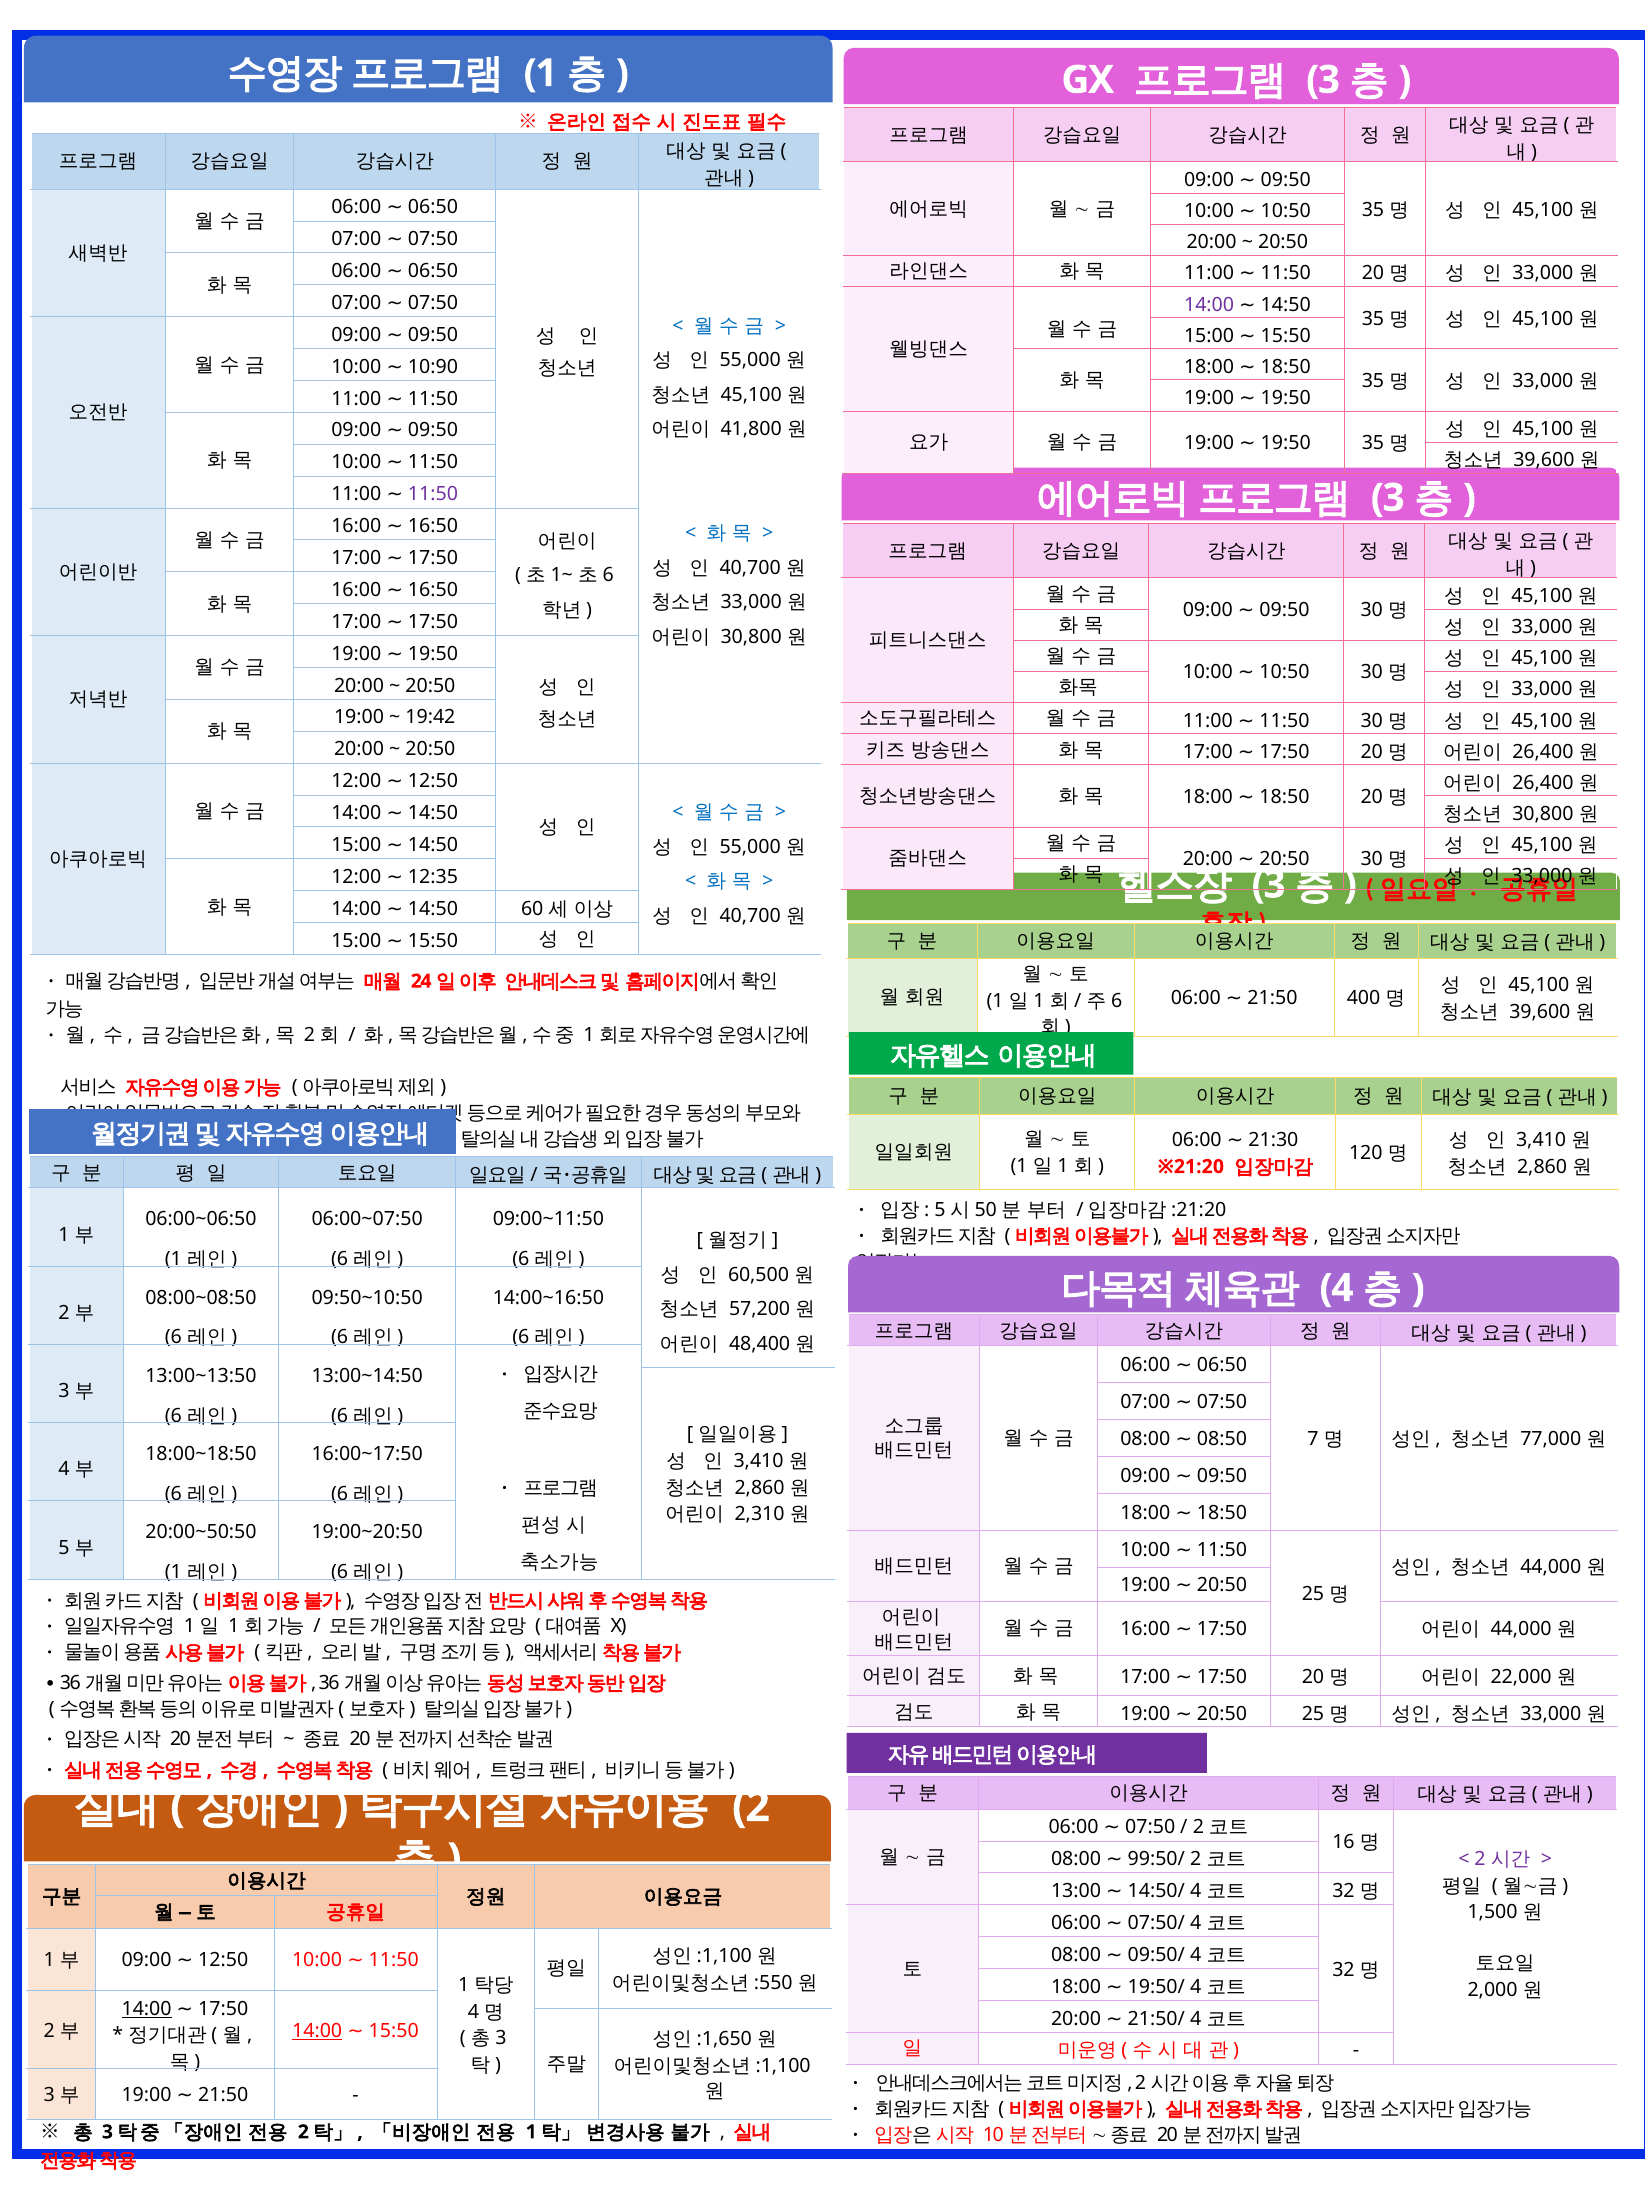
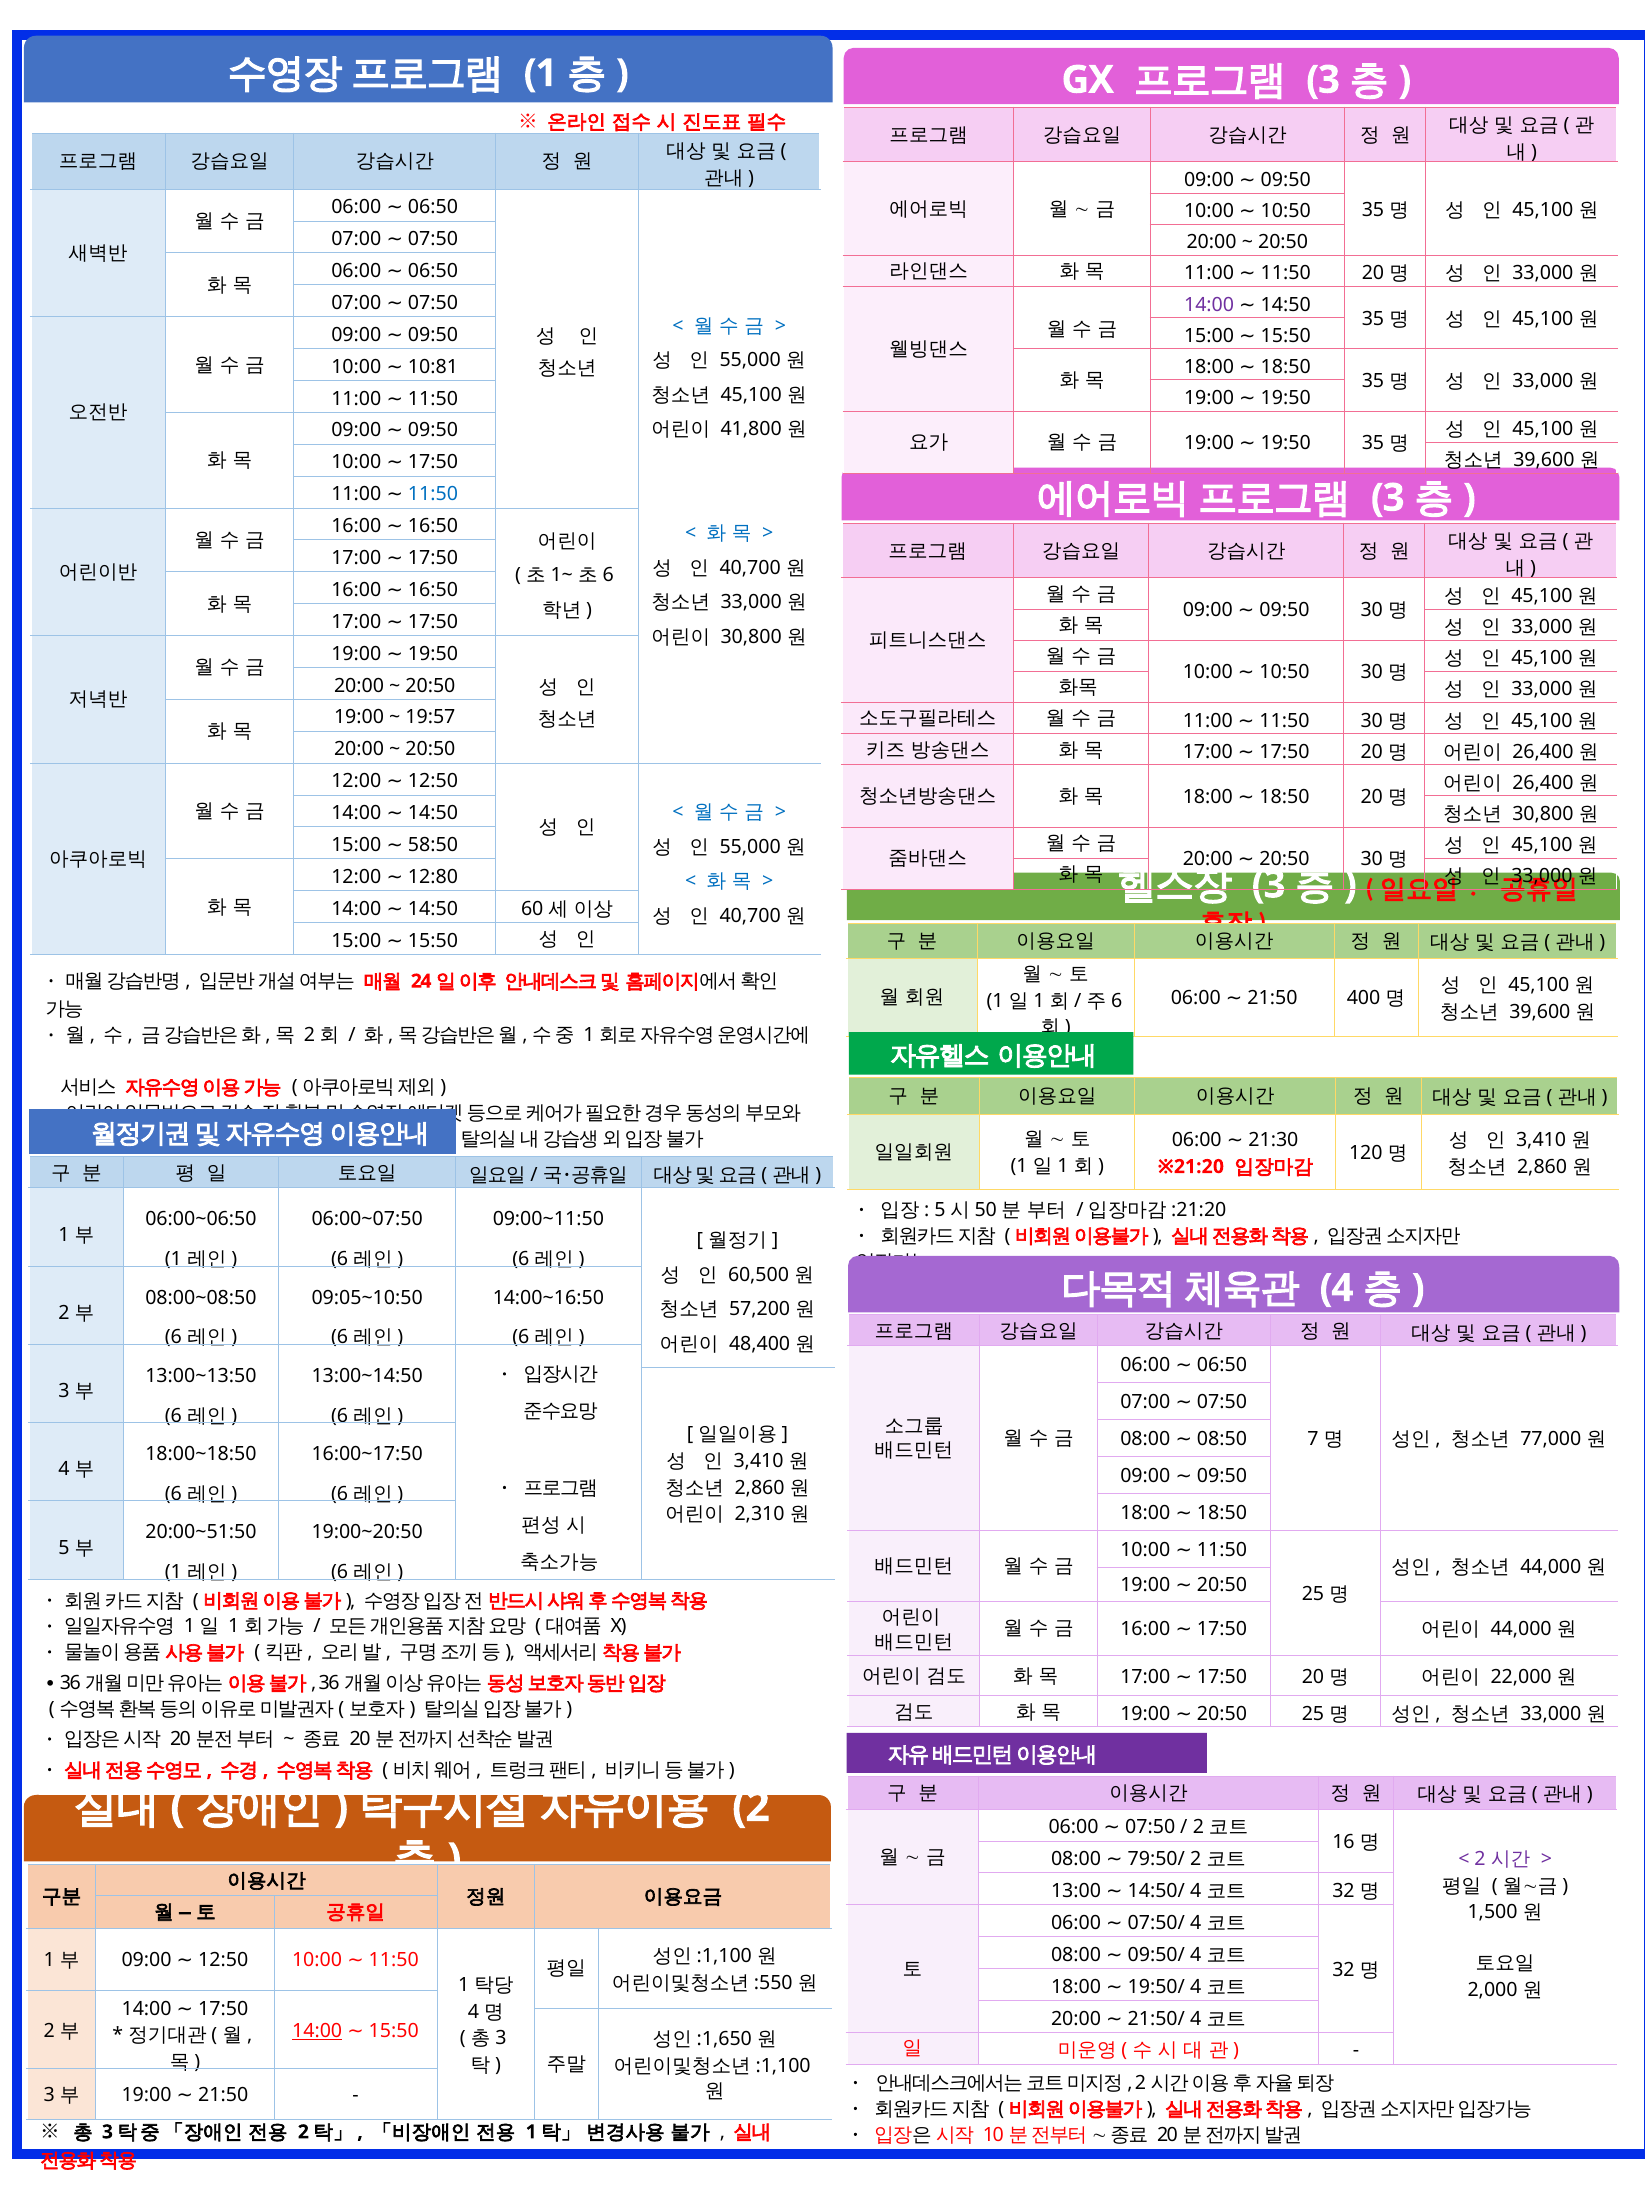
10:90: 10:90 -> 10:81
11:50 at (433, 462): 11:50 -> 17:50
11:50 at (433, 494) colour: purple -> blue
19:42: 19:42 -> 19:57
15:00 14:50: 14:50 -> 58:50
12:35: 12:35 -> 12:80
09:50~10:50: 09:50~10:50 -> 09:05~10:50
20:00~50:50: 20:00~50:50 -> 20:00~51:50
99:50/: 99:50/ -> 79:50/
14:00 at (147, 2009) underline: present -> none
